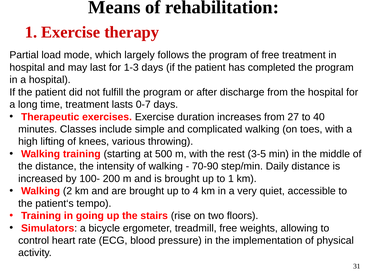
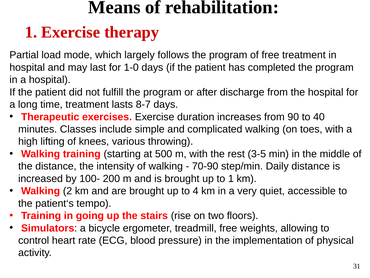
1-3: 1-3 -> 1-0
0-7: 0-7 -> 8-7
27: 27 -> 90
